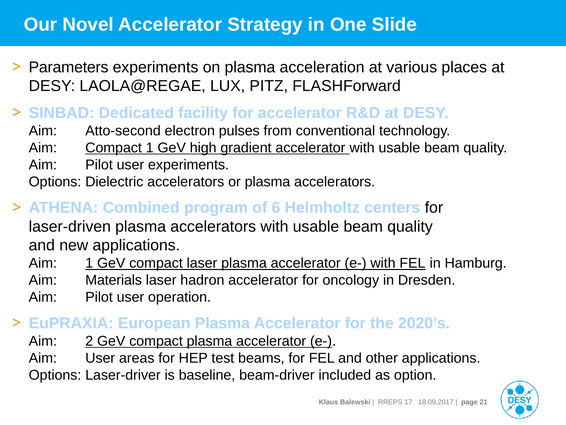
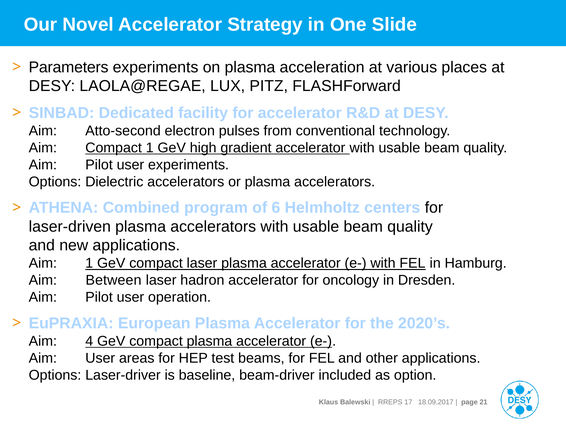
Materials: Materials -> Between
2: 2 -> 4
